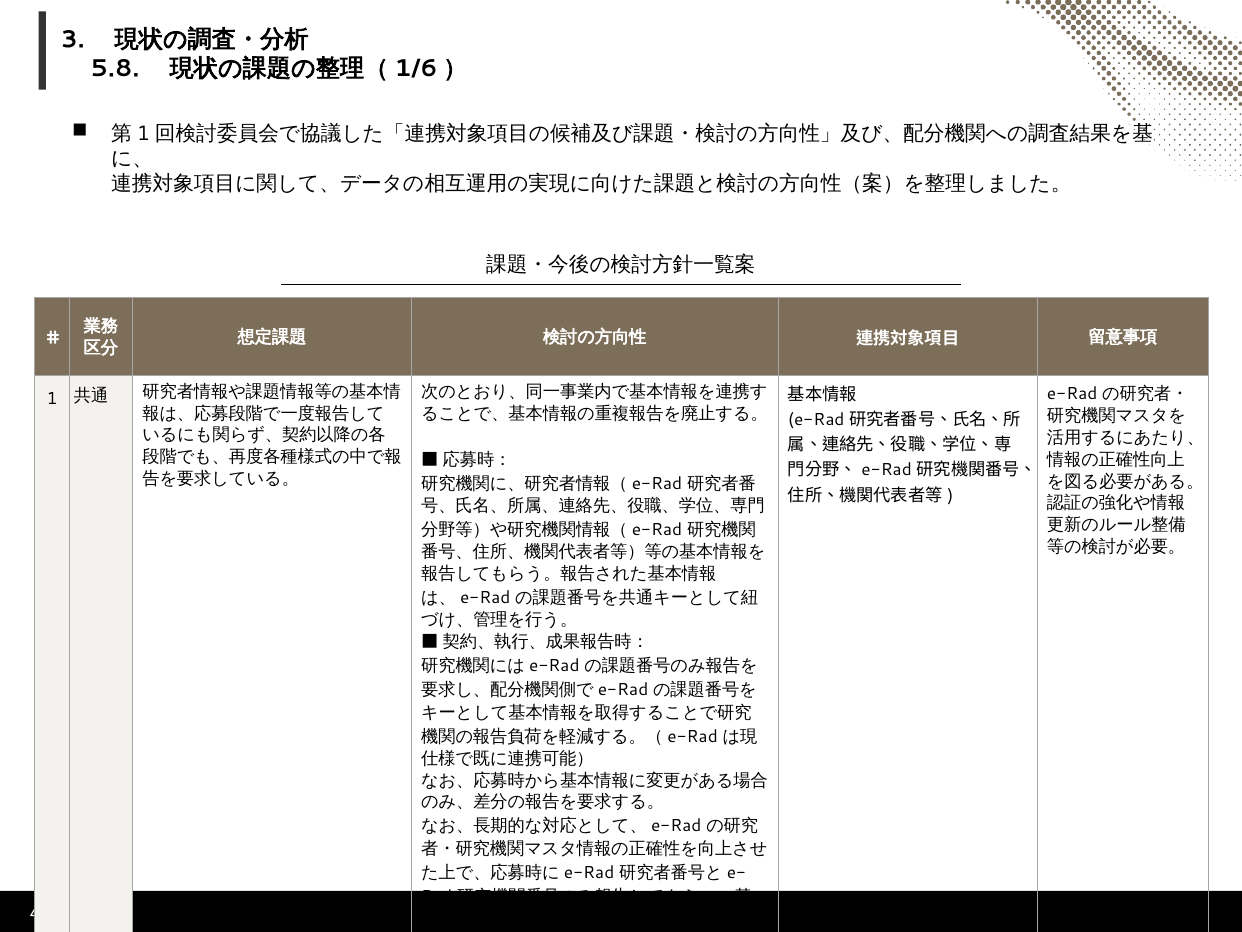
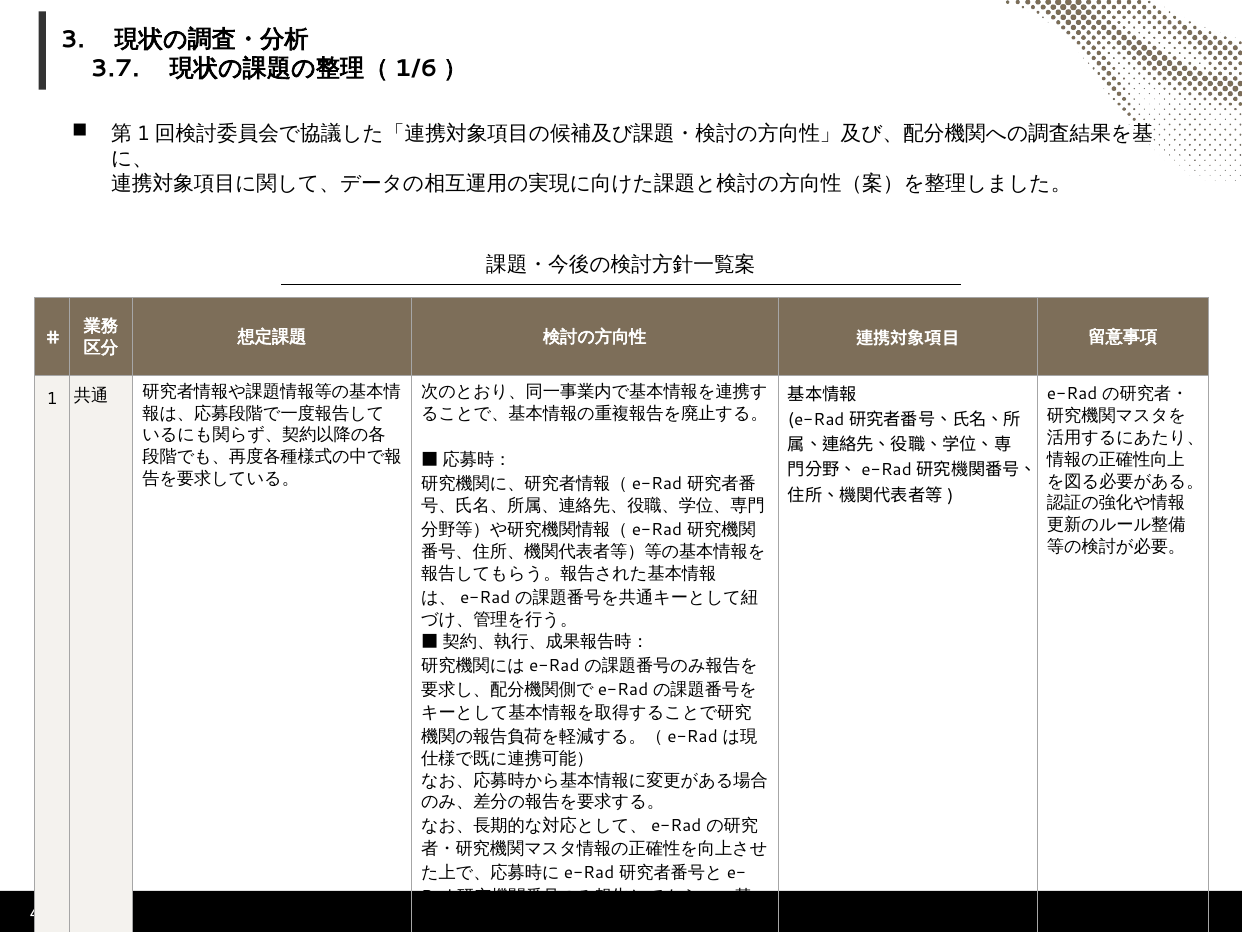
5.8: 5.8 -> 3.7
